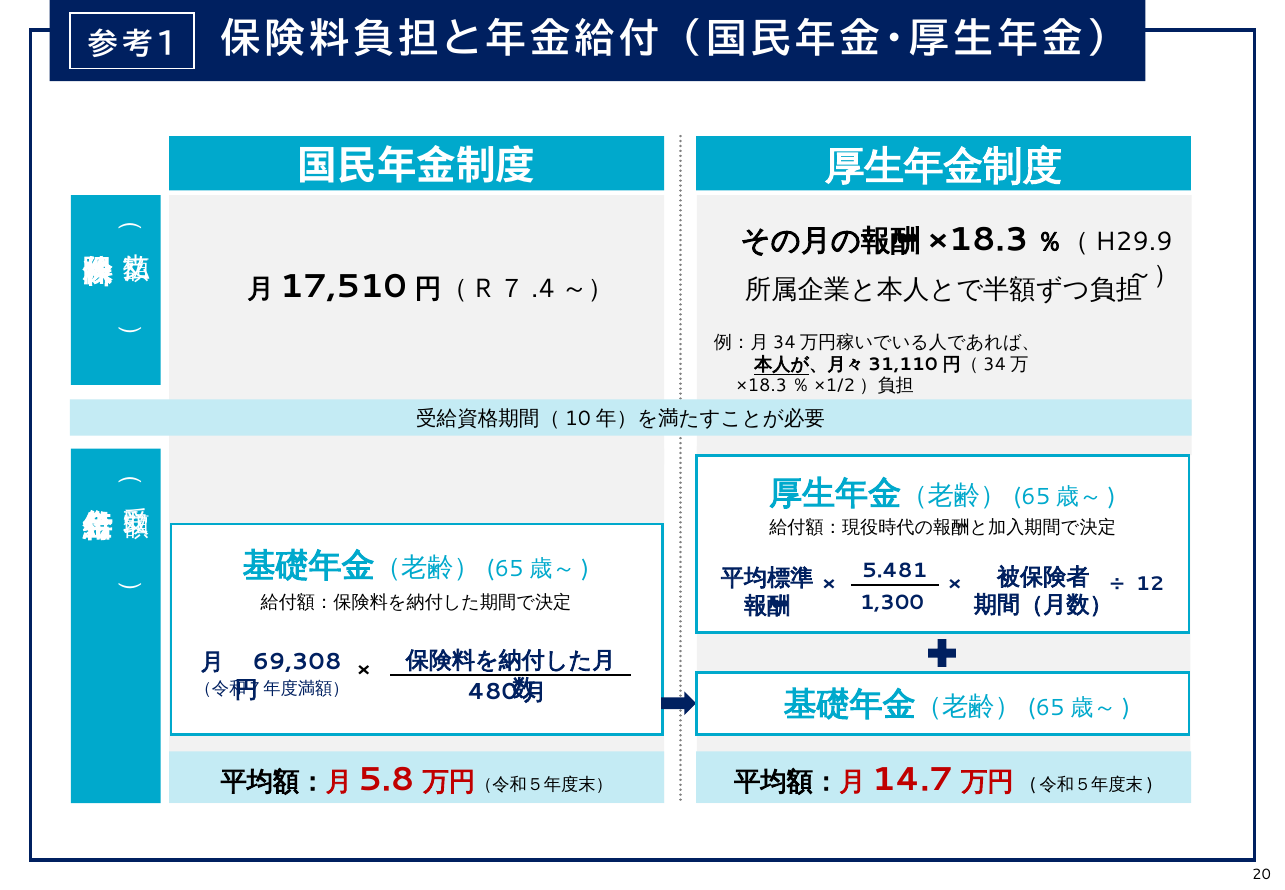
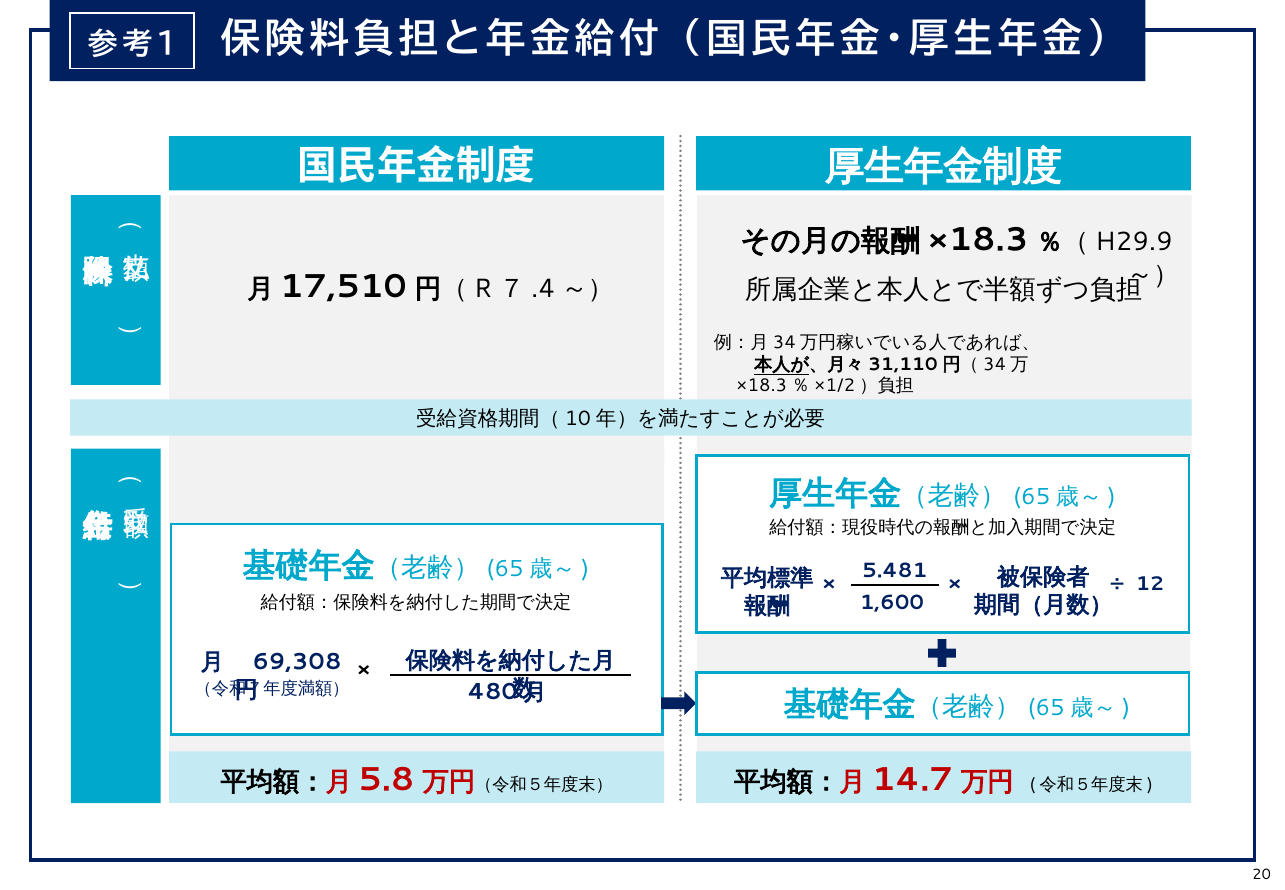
1,300: 1,300 -> 1,600
